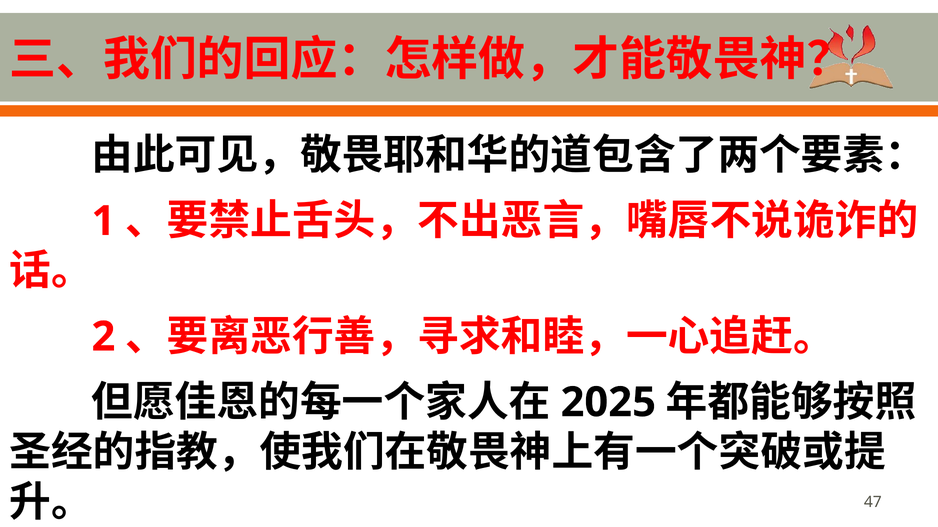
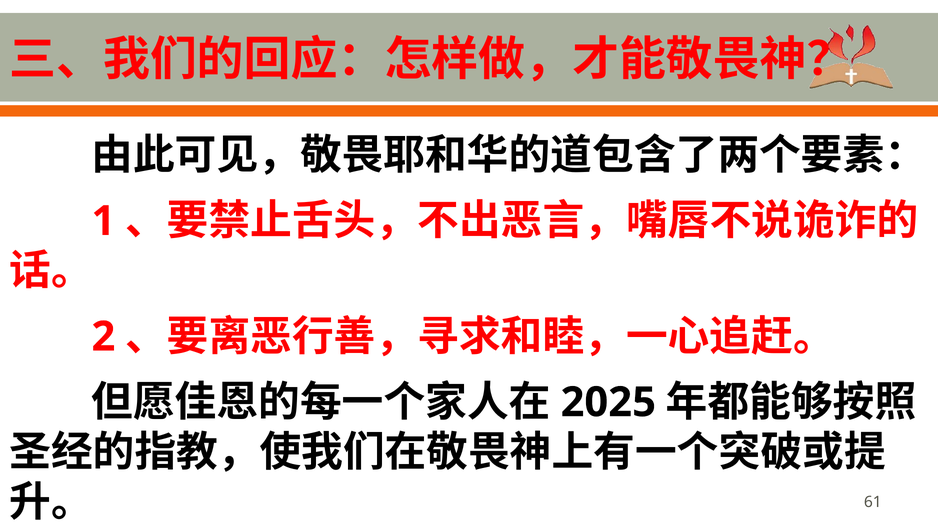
47: 47 -> 61
